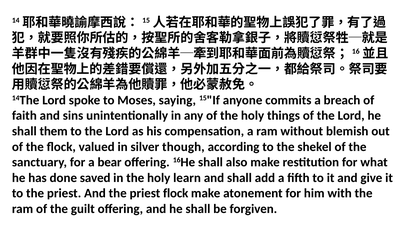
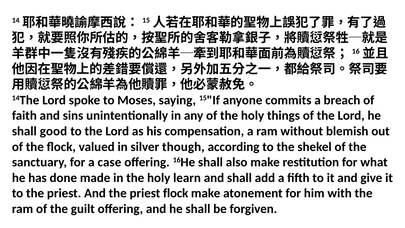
them: them -> good
bear: bear -> case
saved: saved -> made
